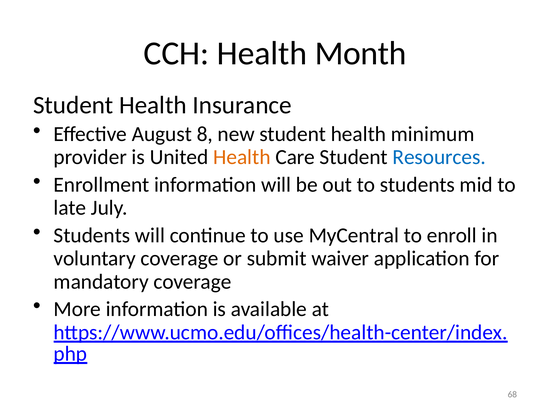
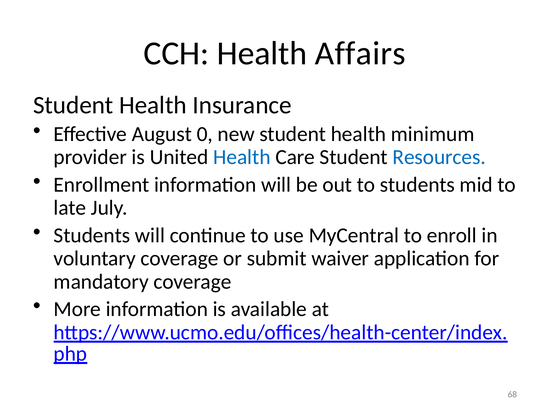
Month: Month -> Affairs
8: 8 -> 0
Health at (242, 157) colour: orange -> blue
